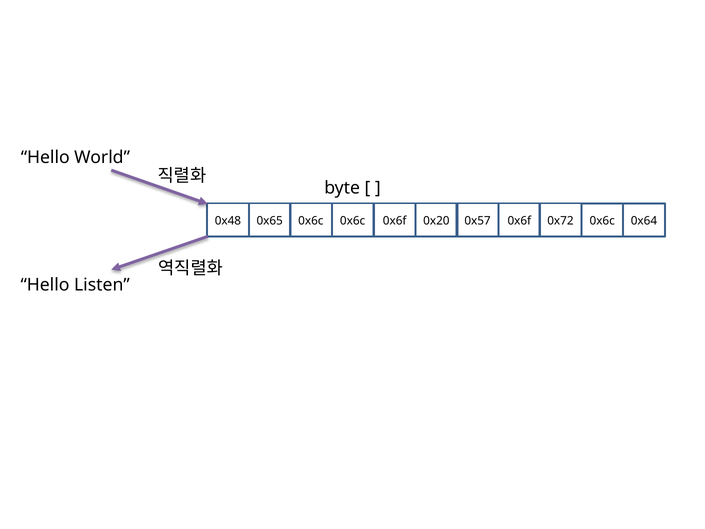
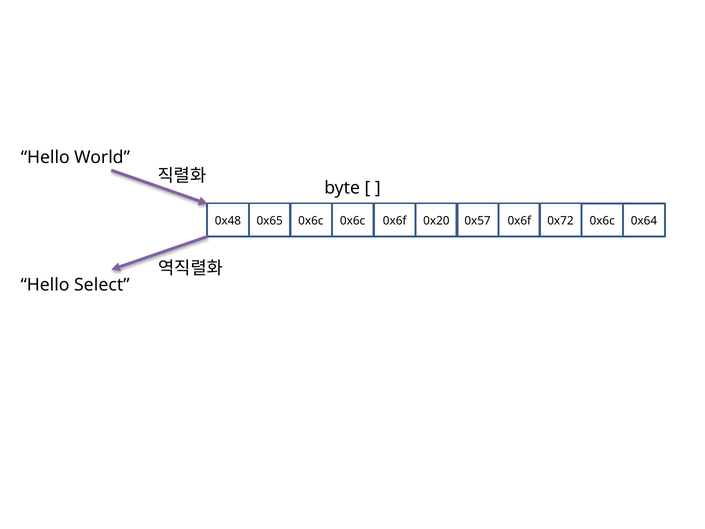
Listen: Listen -> Select
